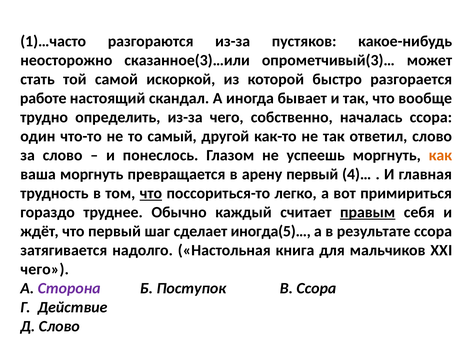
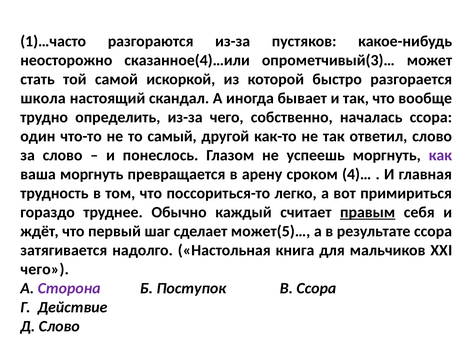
сказанное(3)…или: сказанное(3)…или -> сказанное(4)…или
работе: работе -> школа
как colour: orange -> purple
арену первый: первый -> сроком
что at (151, 193) underline: present -> none
иногда(5)…: иногда(5)… -> может(5)…
